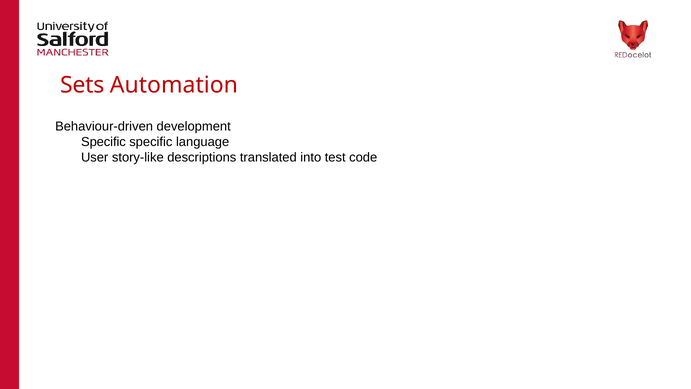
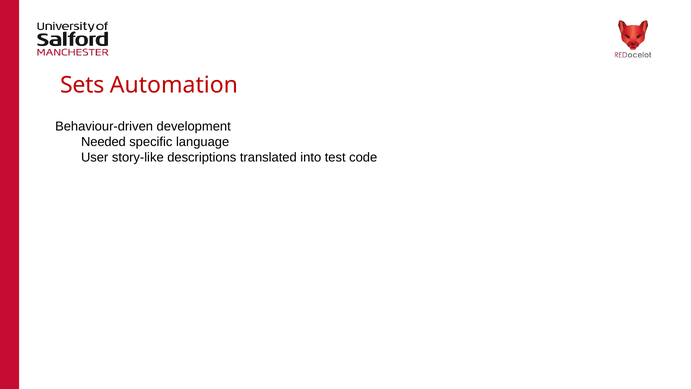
Specific at (103, 142): Specific -> Needed
